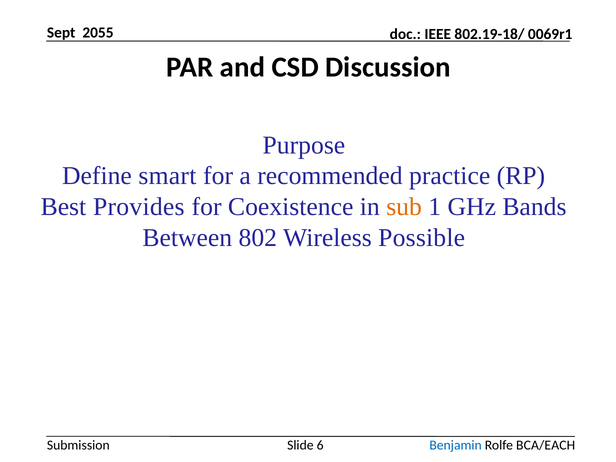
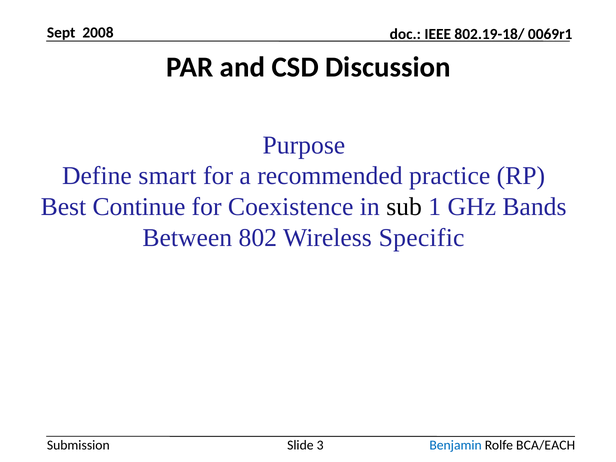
2055: 2055 -> 2008
Provides: Provides -> Continue
sub colour: orange -> black
Possible: Possible -> Specific
6: 6 -> 3
